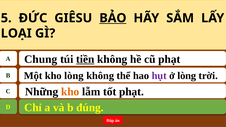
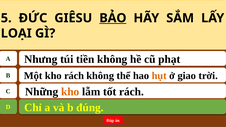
Chung: Chung -> Nhưng
tiền underline: present -> none
kho lòng: lòng -> rách
hụt colour: purple -> orange
ở lòng: lòng -> giao
tốt phạt: phạt -> rách
